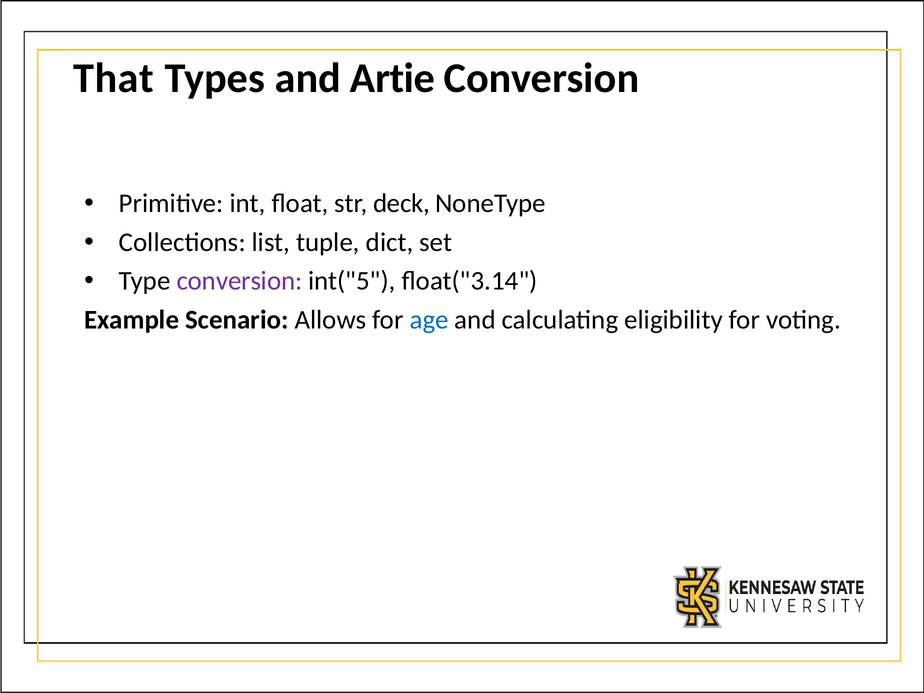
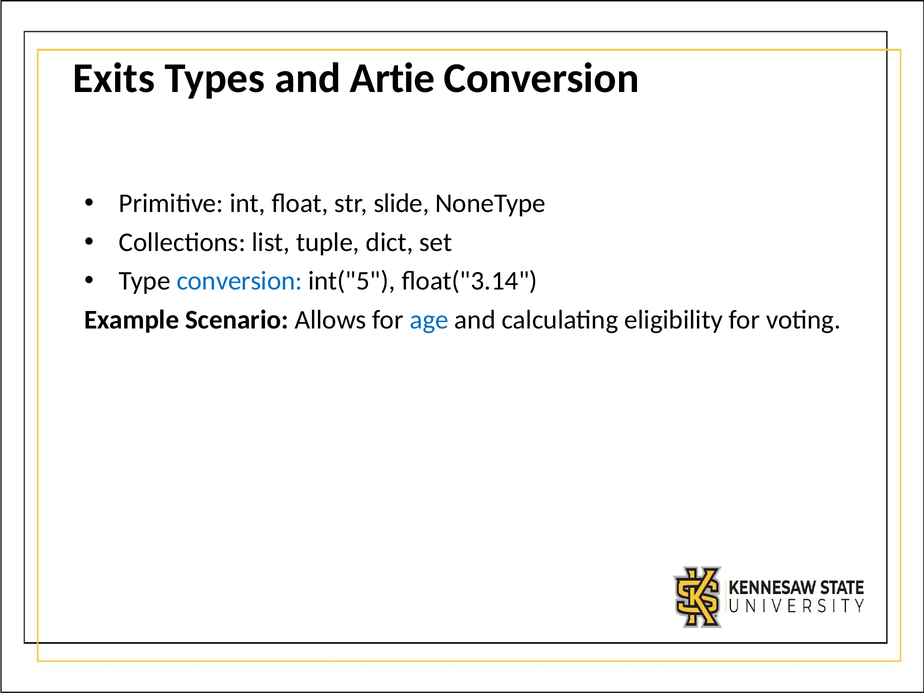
That: That -> Exits
deck: deck -> slide
conversion at (240, 281) colour: purple -> blue
